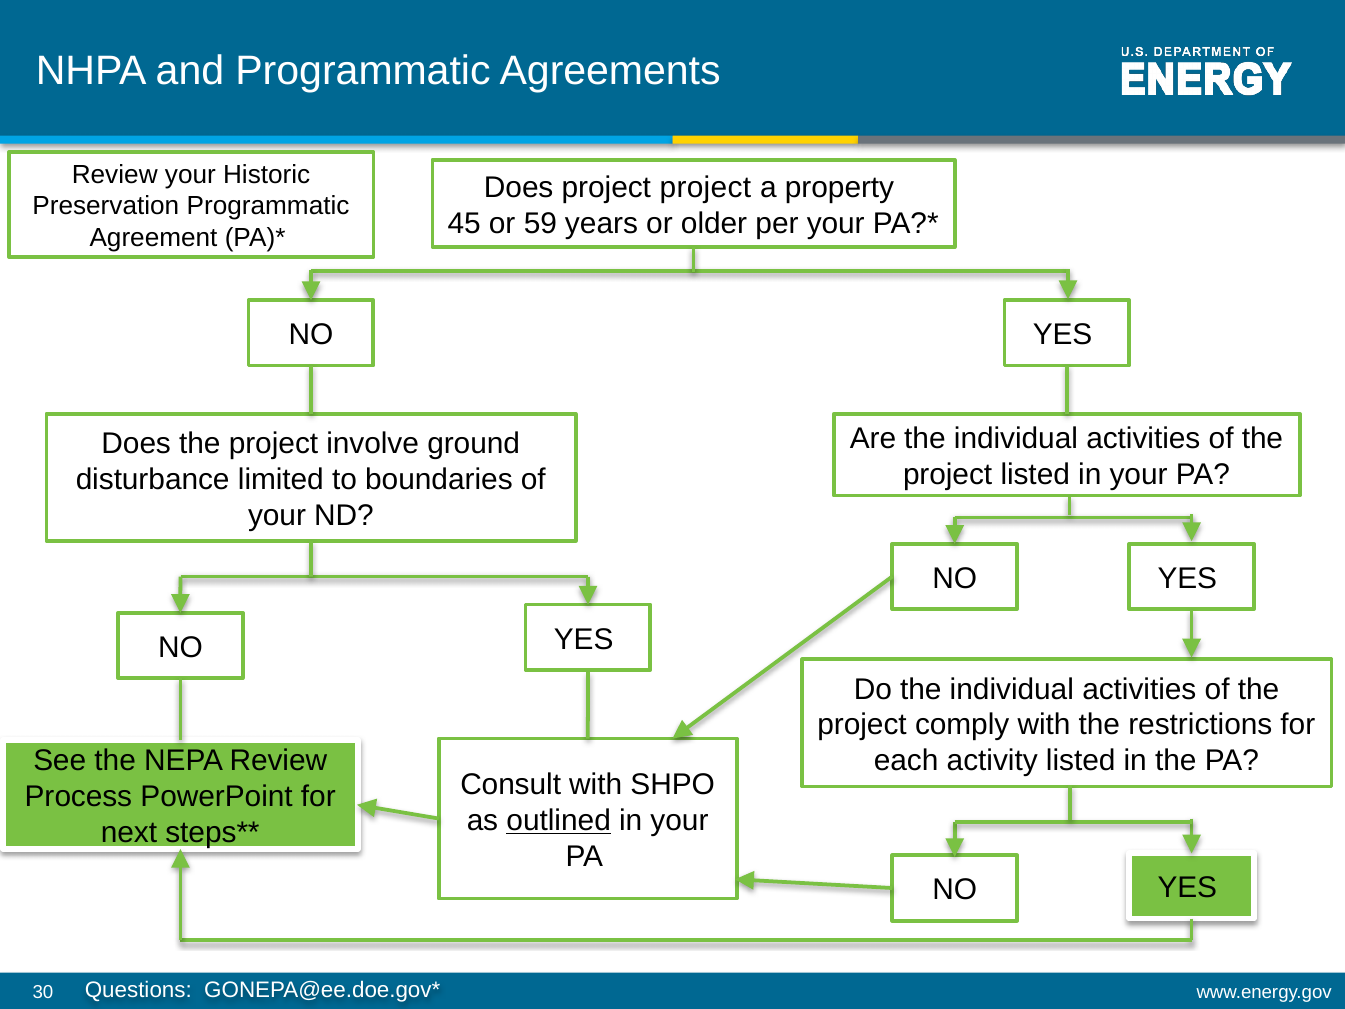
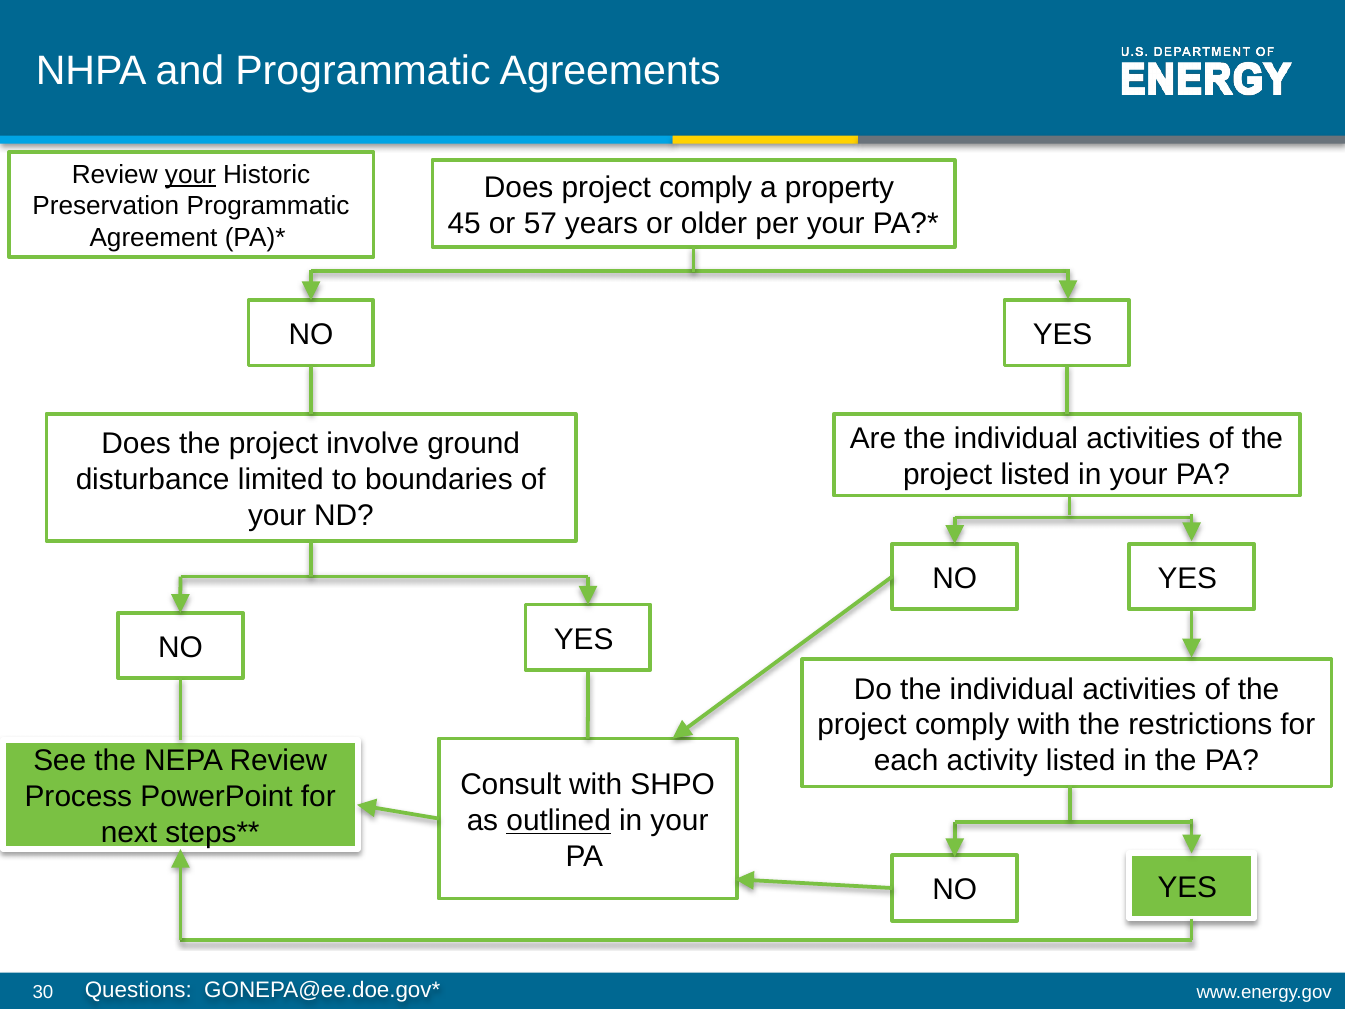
your at (190, 175) underline: none -> present
Does project project: project -> comply
59: 59 -> 57
